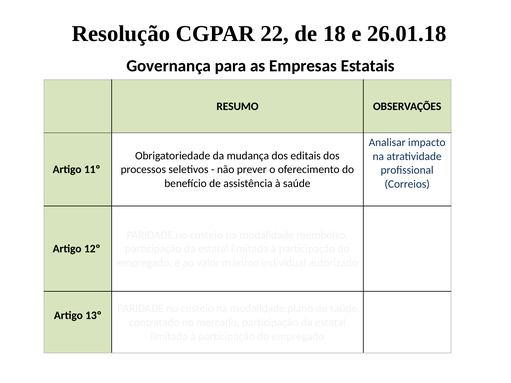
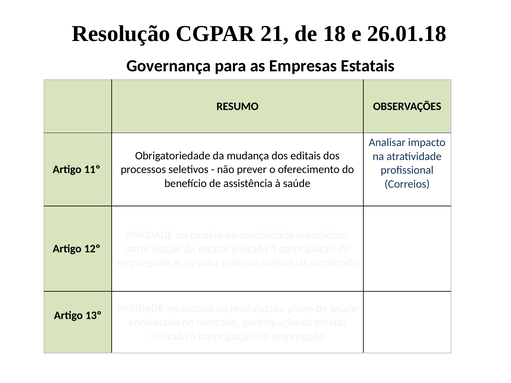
22: 22 -> 21
